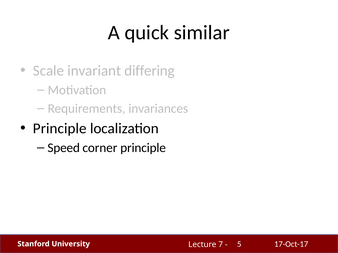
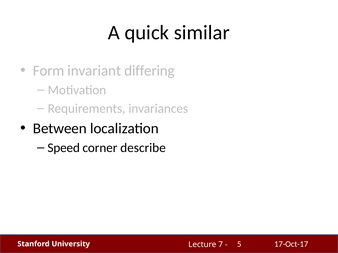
Scale: Scale -> Form
Principle at (60, 129): Principle -> Between
corner principle: principle -> describe
